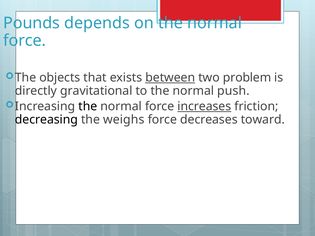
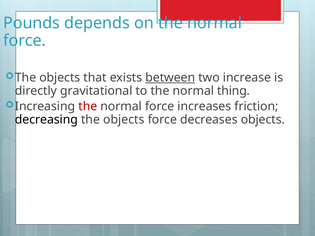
problem: problem -> increase
push: push -> thing
the at (88, 106) colour: black -> red
increases underline: present -> none
weighs at (124, 120): weighs -> objects
decreases toward: toward -> objects
